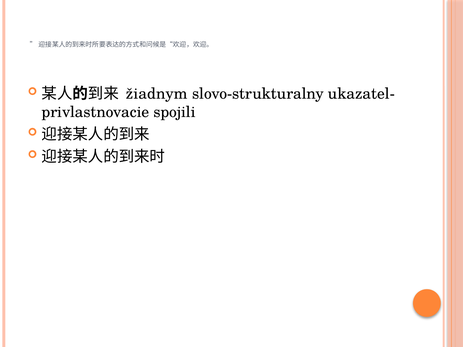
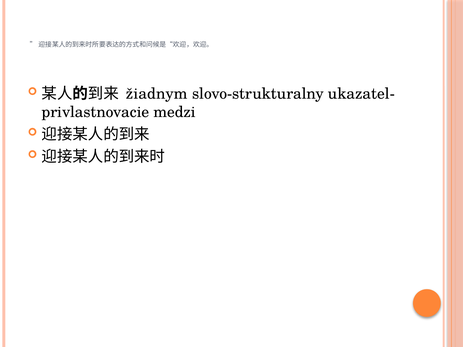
spojili: spojili -> medzi
